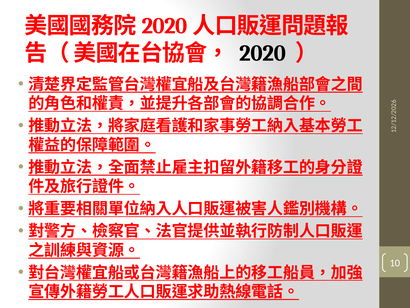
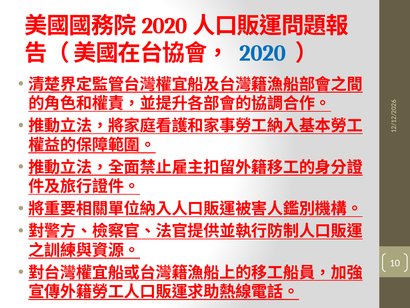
2020 colour: black -> blue
